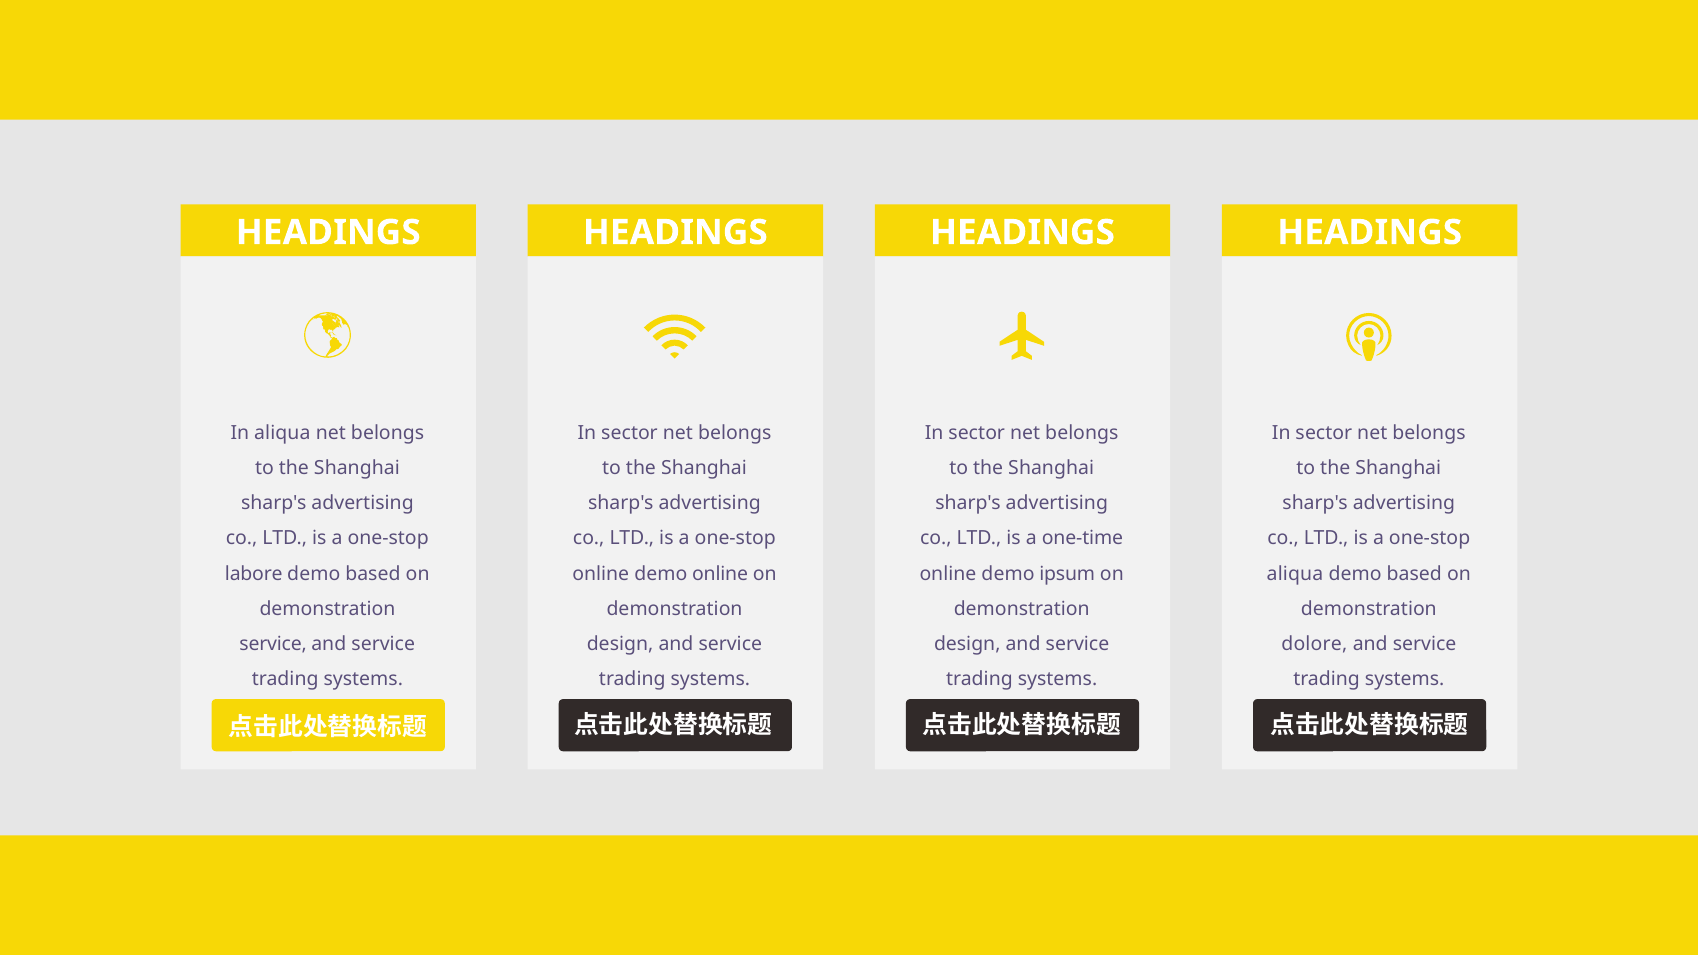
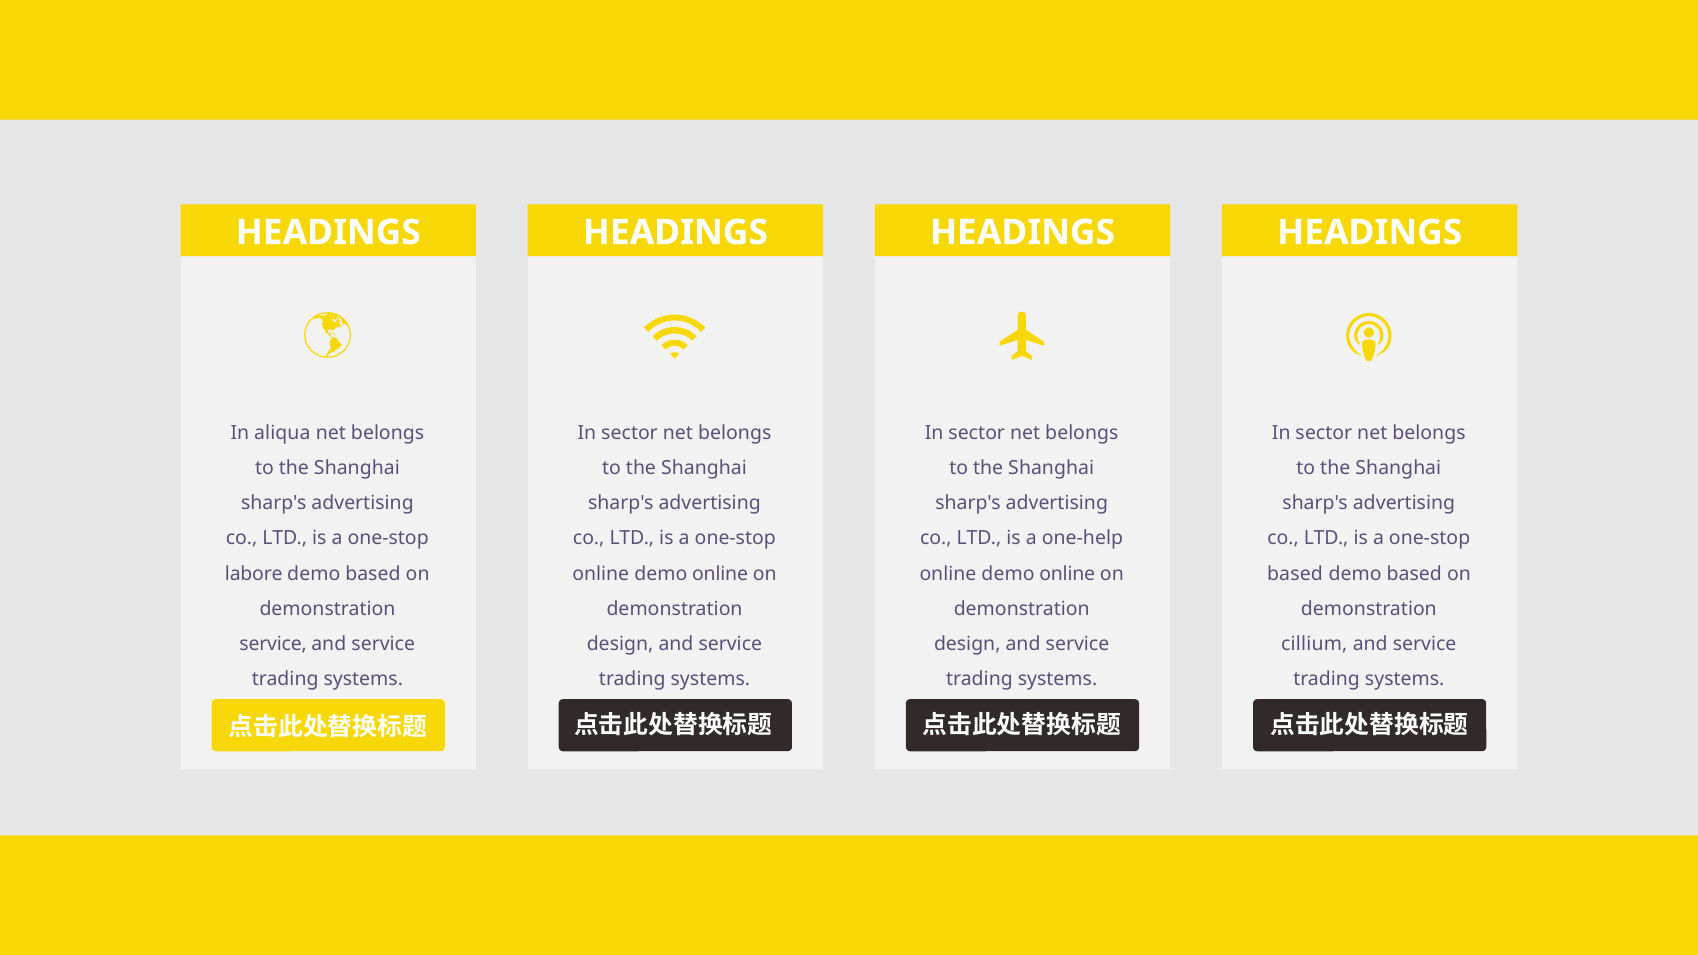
one-time: one-time -> one-help
ipsum at (1067, 574): ipsum -> online
aliqua at (1295, 574): aliqua -> based
dolore: dolore -> cillium
